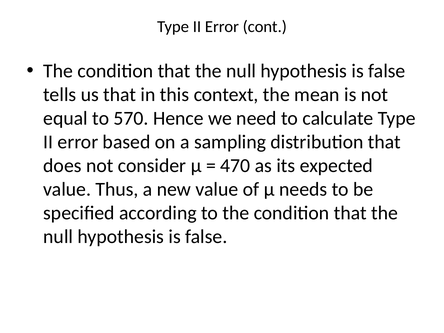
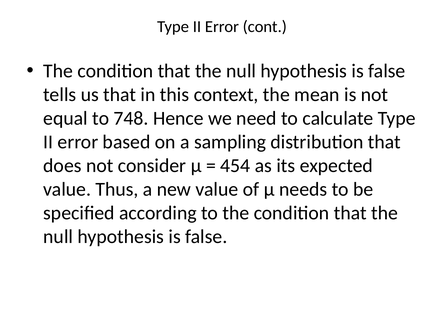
570: 570 -> 748
470: 470 -> 454
